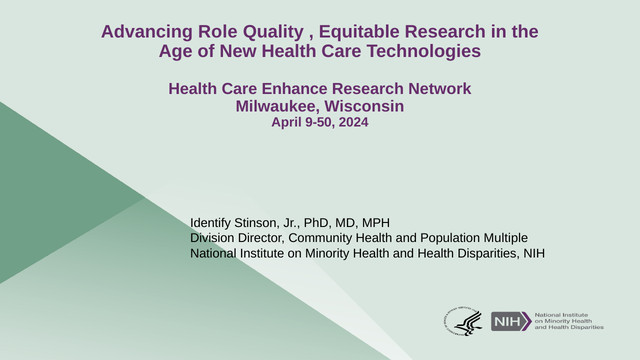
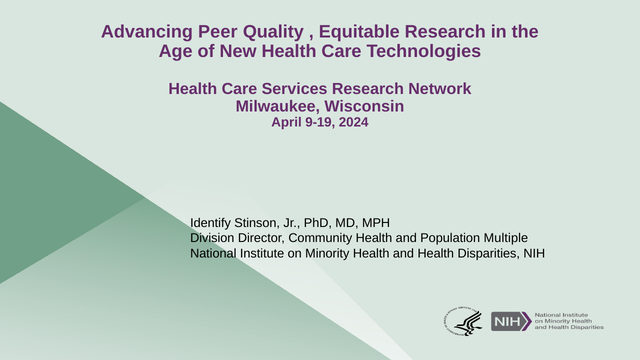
Role: Role -> Peer
Enhance: Enhance -> Services
9-50: 9-50 -> 9-19
